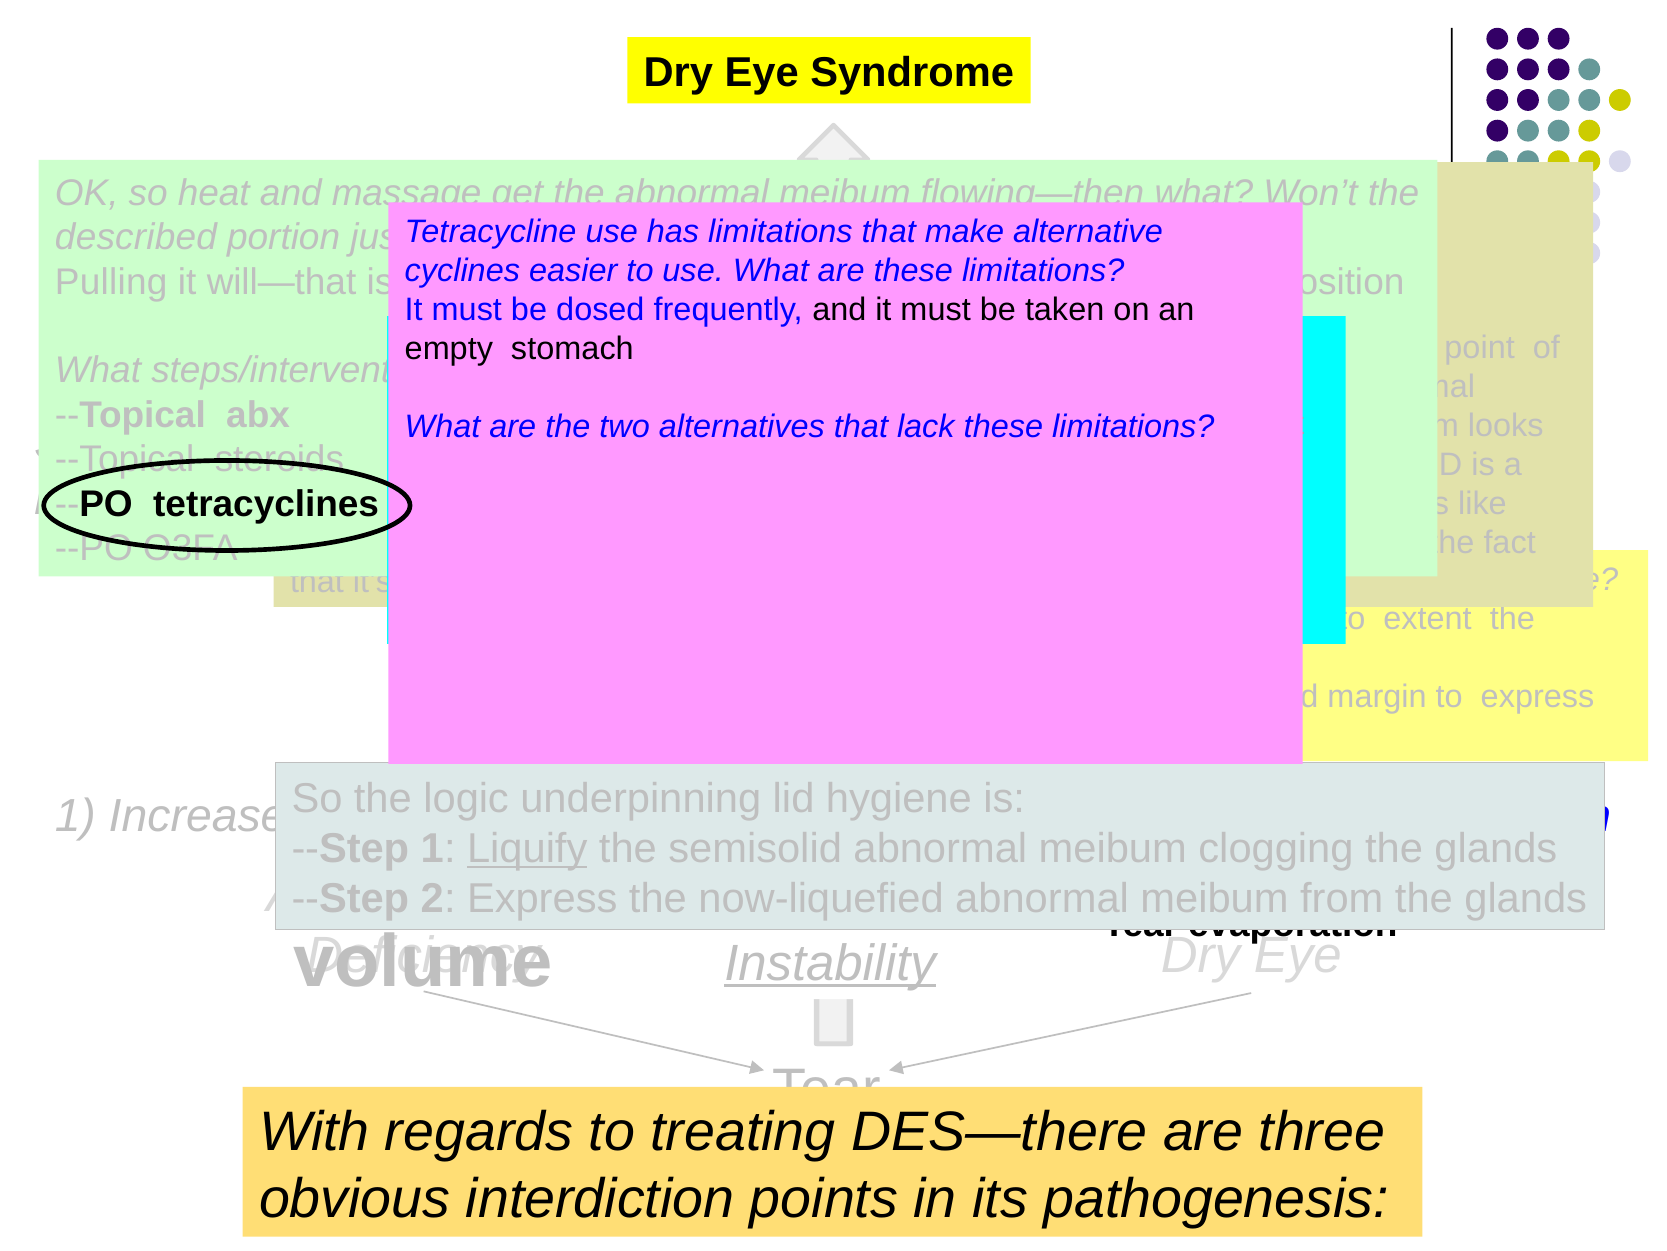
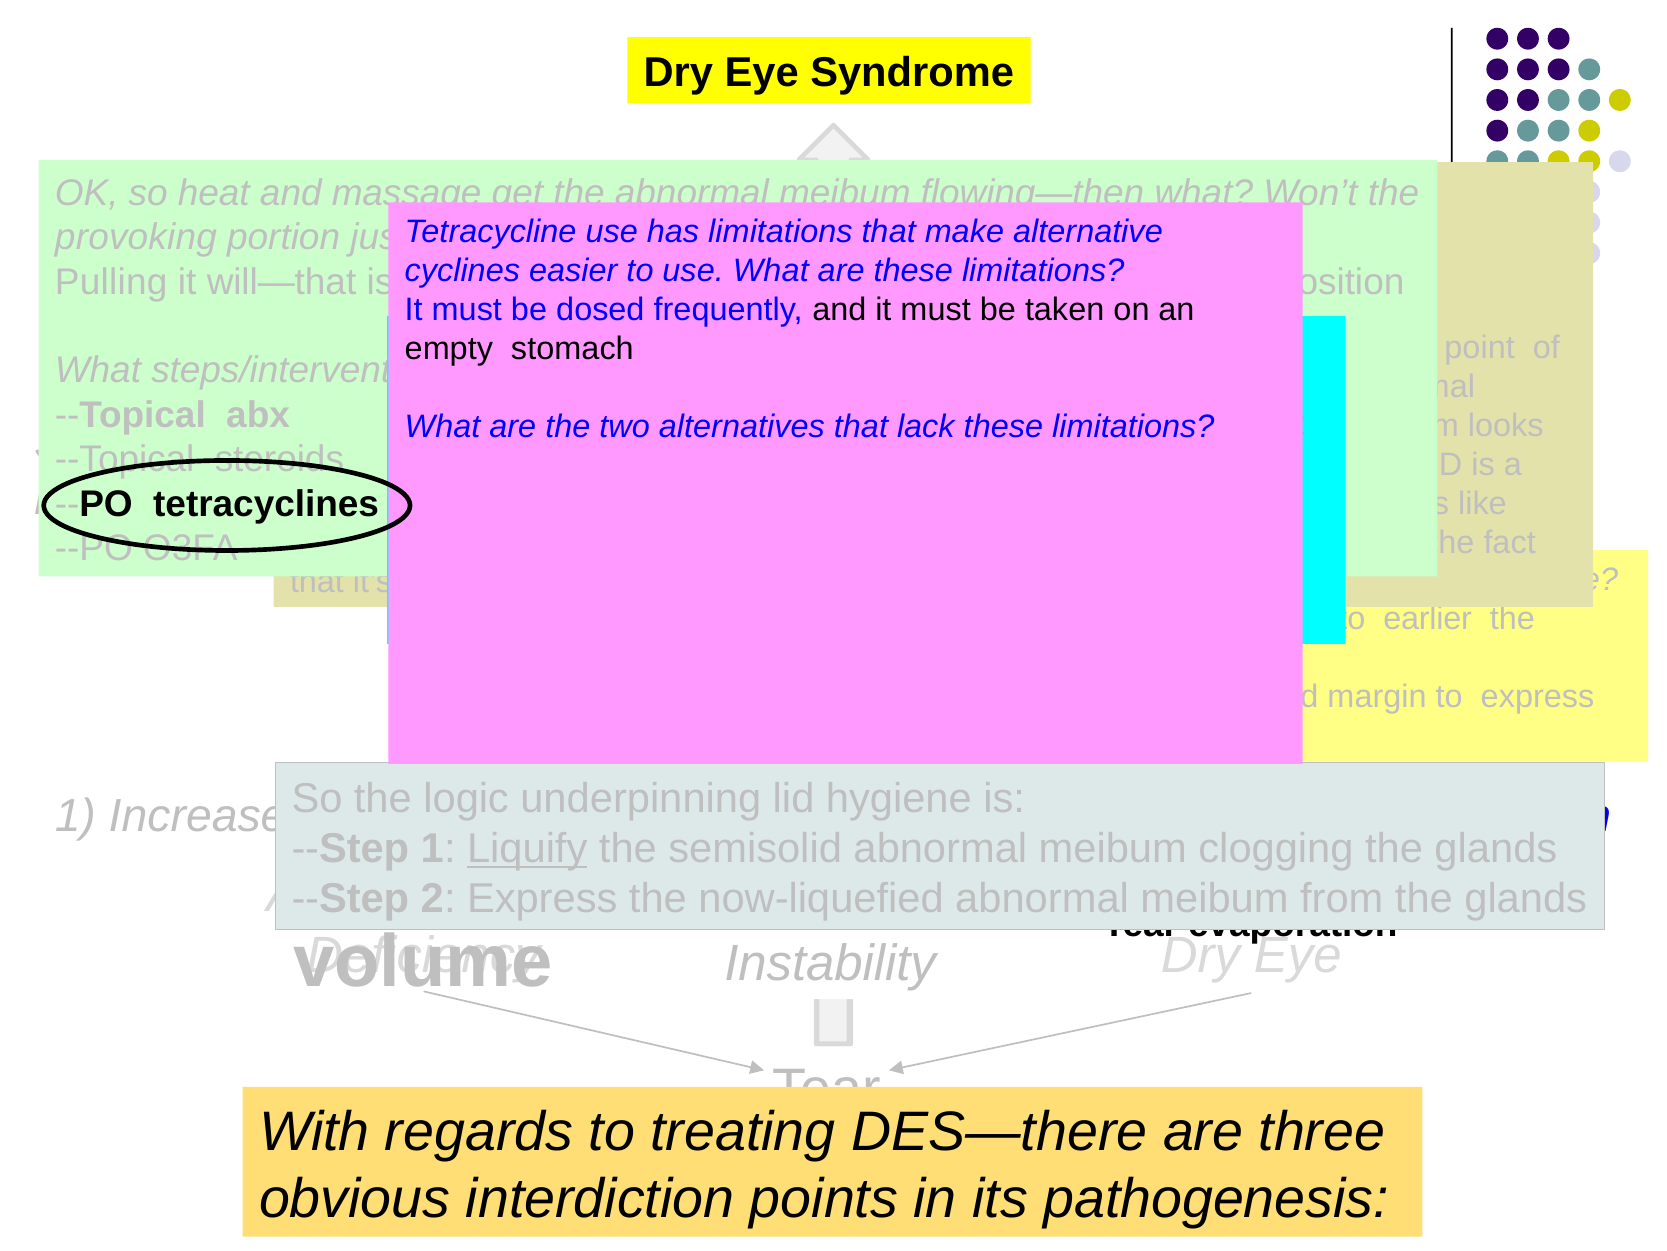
described: described -> provoking
extent: extent -> earlier
Instability underline: present -> none
